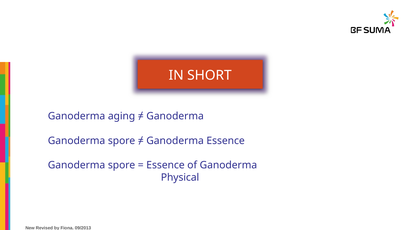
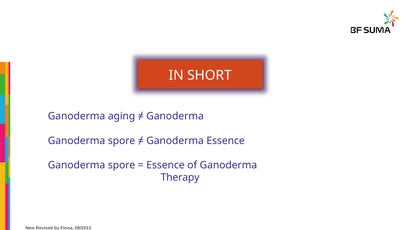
Physical: Physical -> Therapy
